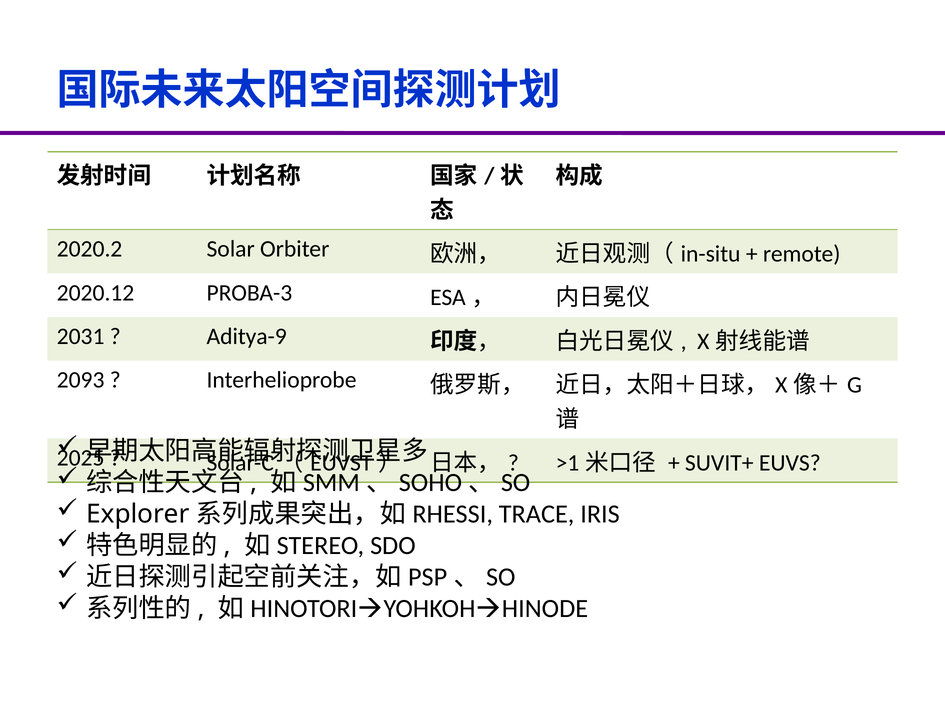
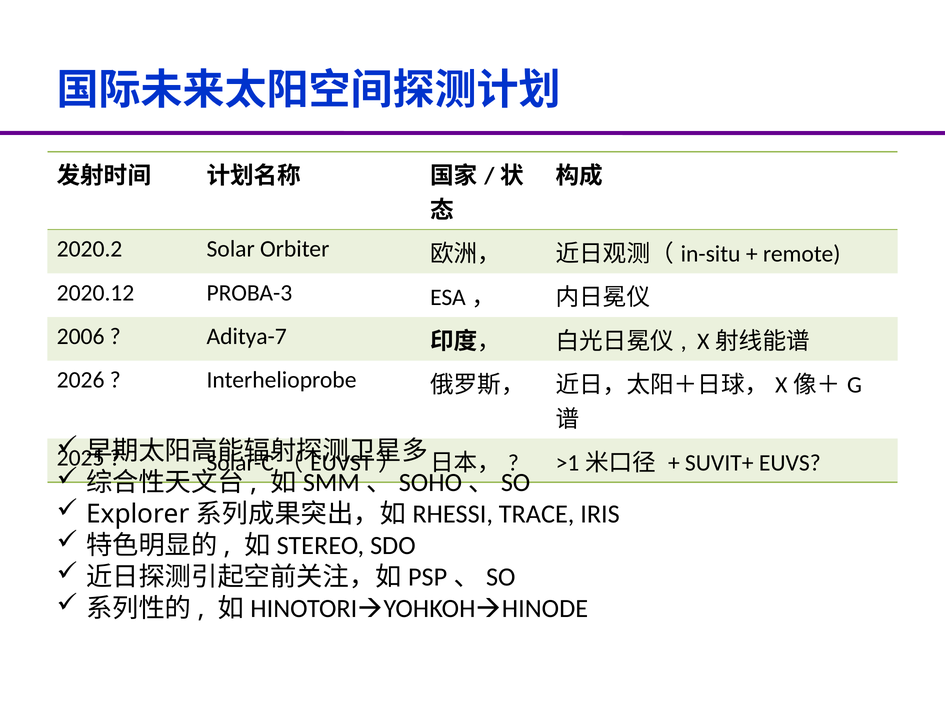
2031: 2031 -> 2006
Aditya-9: Aditya-9 -> Aditya-7
2093: 2093 -> 2026
